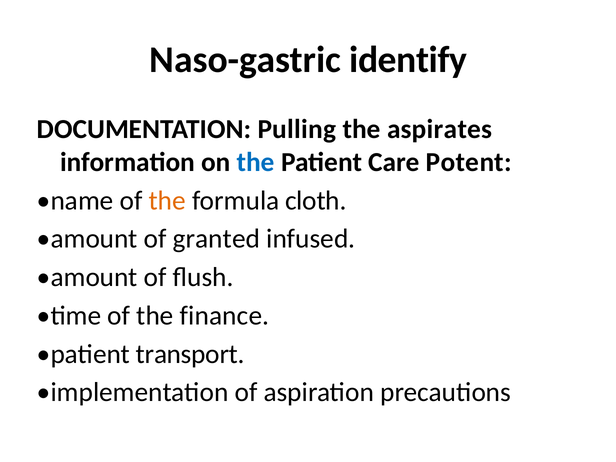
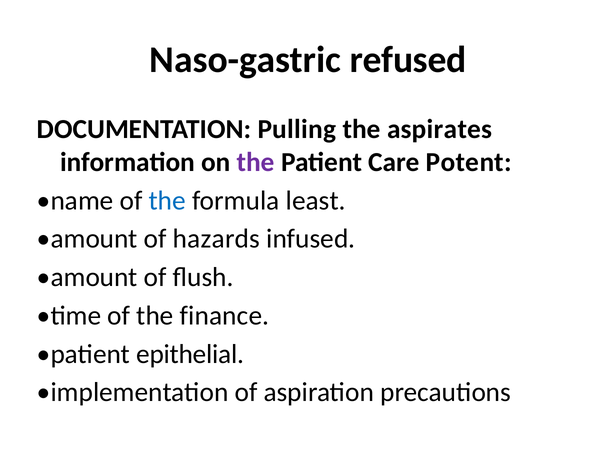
identify: identify -> refused
the at (256, 162) colour: blue -> purple
the at (167, 201) colour: orange -> blue
cloth: cloth -> least
granted: granted -> hazards
transport: transport -> epithelial
